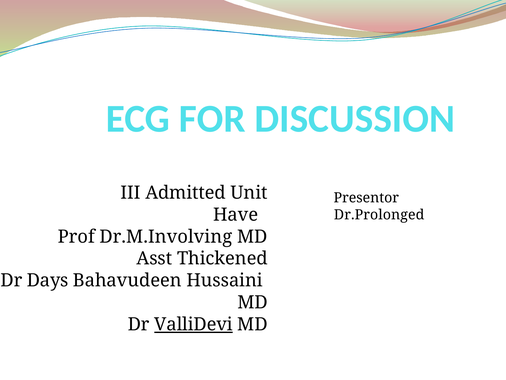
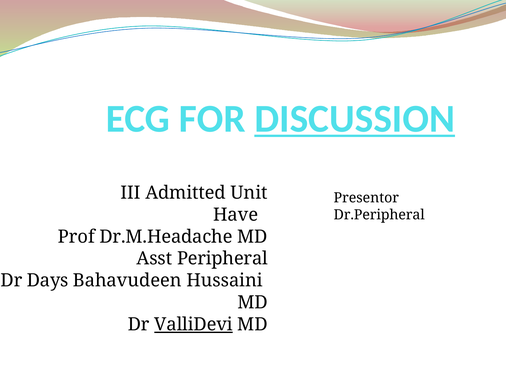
DISCUSSION underline: none -> present
Dr.Prolonged: Dr.Prolonged -> Dr.Peripheral
Dr.M.Involving: Dr.M.Involving -> Dr.M.Headache
Thickened: Thickened -> Peripheral
